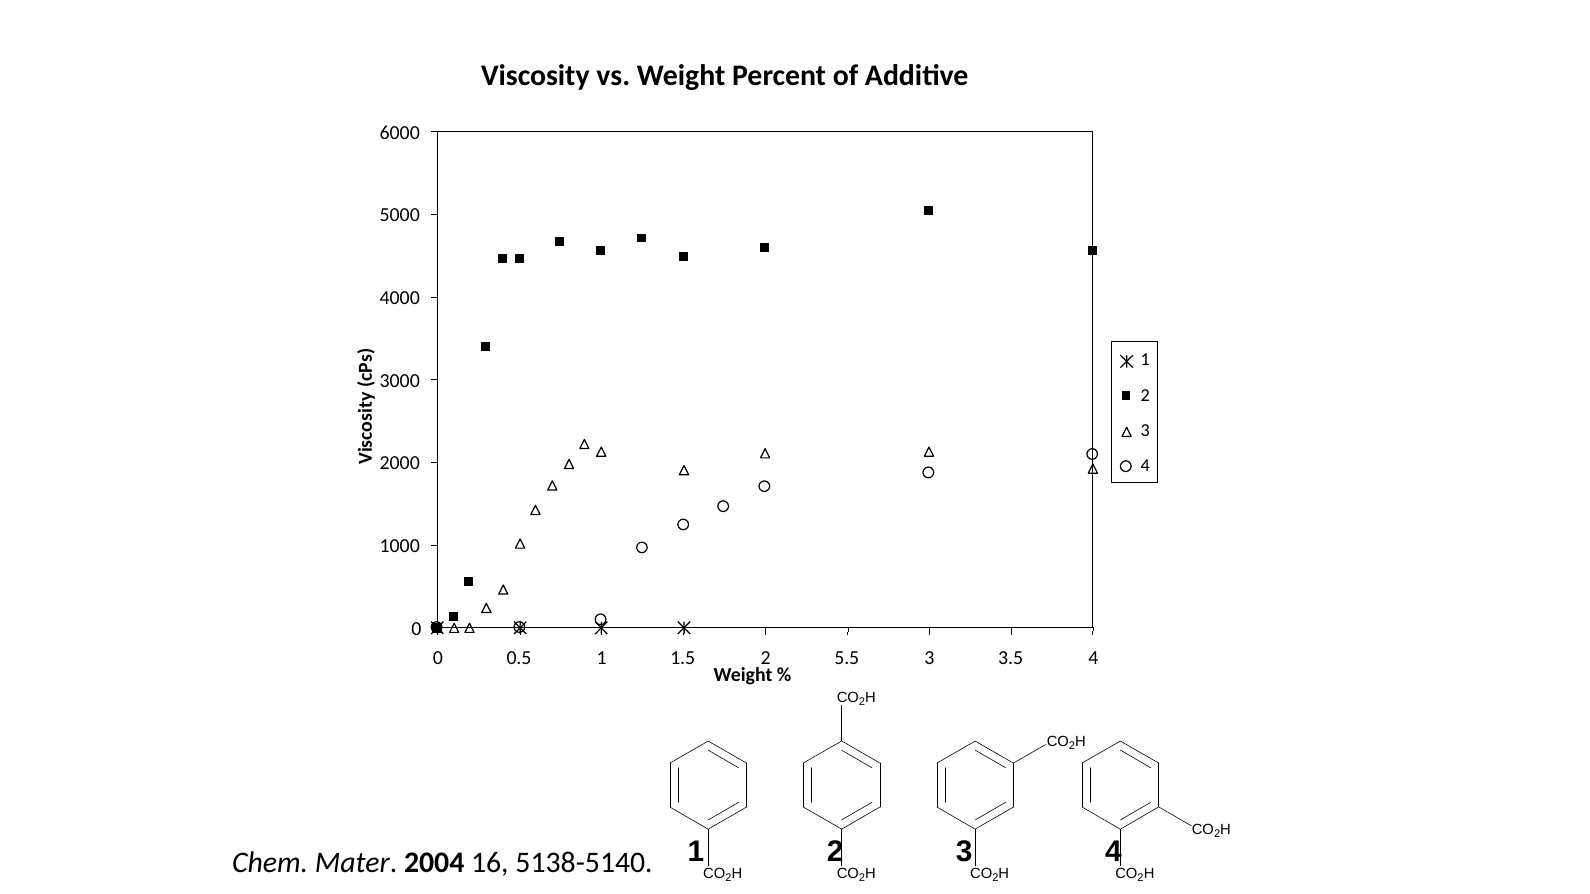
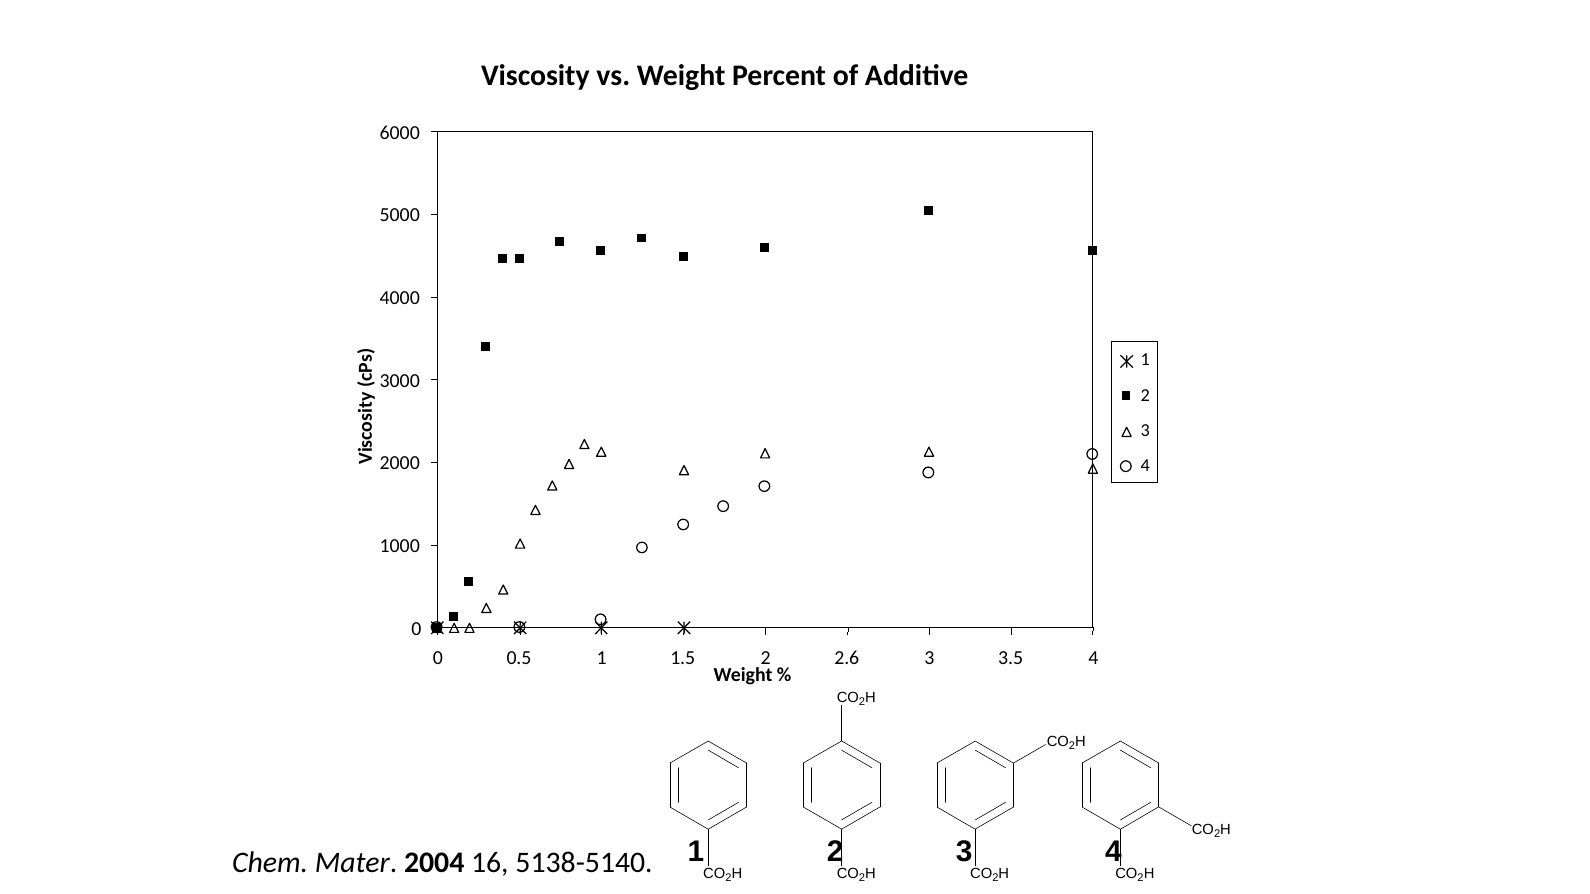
5.5: 5.5 -> 2.6
